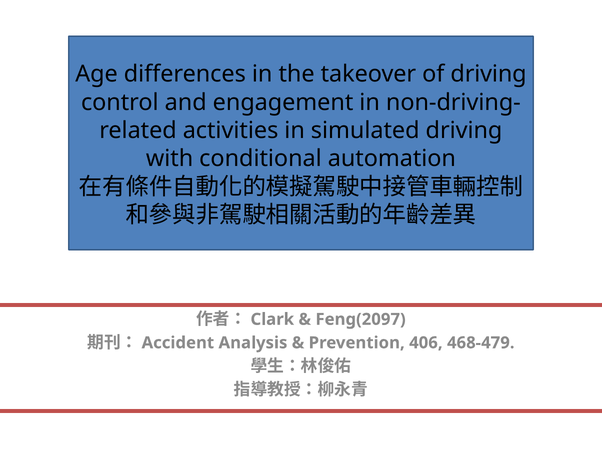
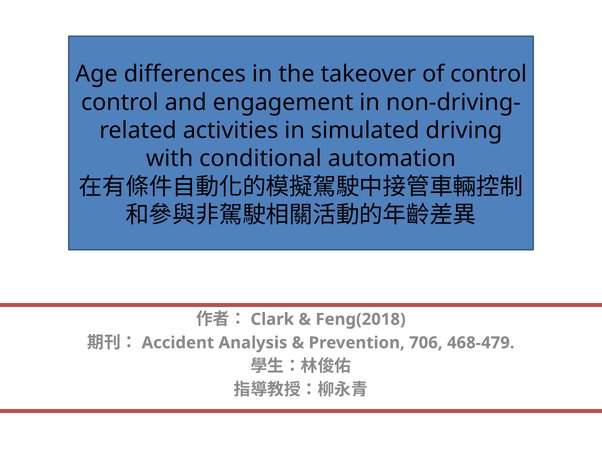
of driving: driving -> control
Feng(2097: Feng(2097 -> Feng(2018
406: 406 -> 706
